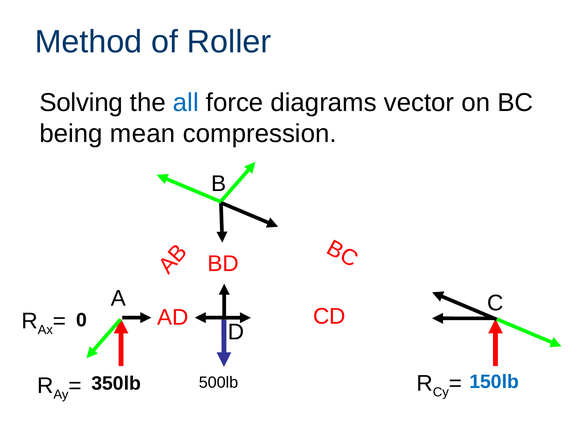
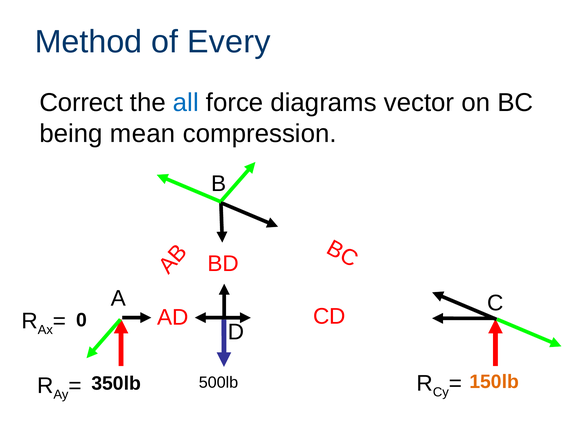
Roller: Roller -> Every
Solving: Solving -> Correct
150lb colour: blue -> orange
